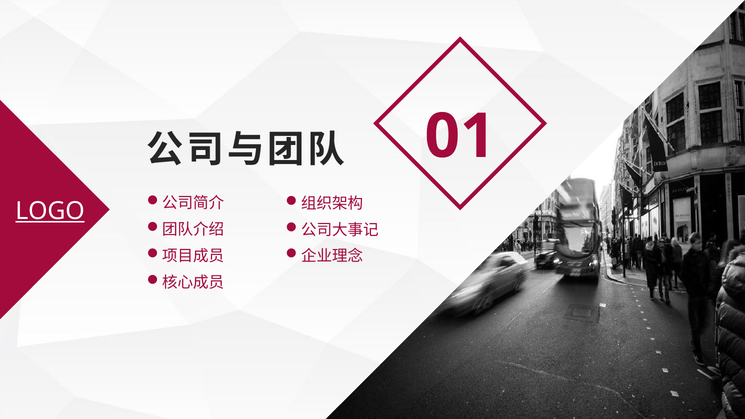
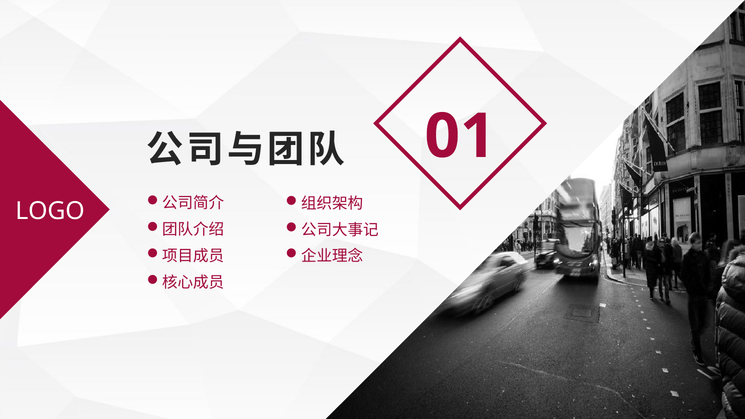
LOGO underline: present -> none
